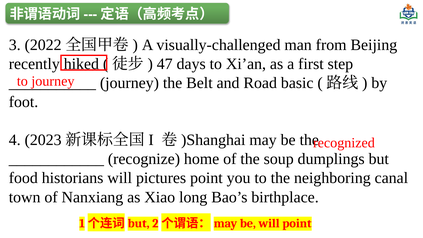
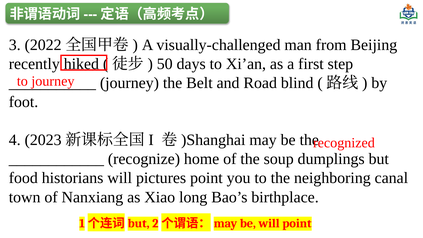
47: 47 -> 50
basic: basic -> blind
